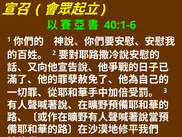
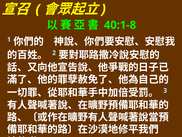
40:1-6: 40:1-6 -> 40:1-8
